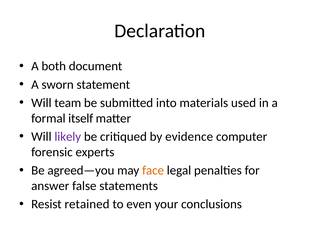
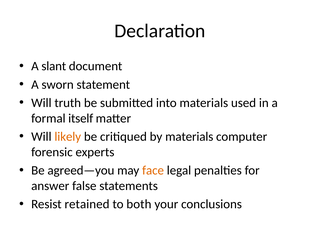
both: both -> slant
team: team -> truth
likely colour: purple -> orange
by evidence: evidence -> materials
even: even -> both
